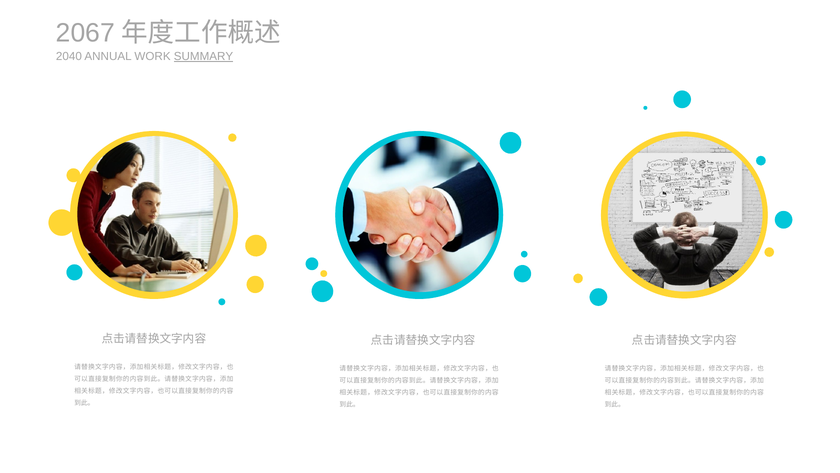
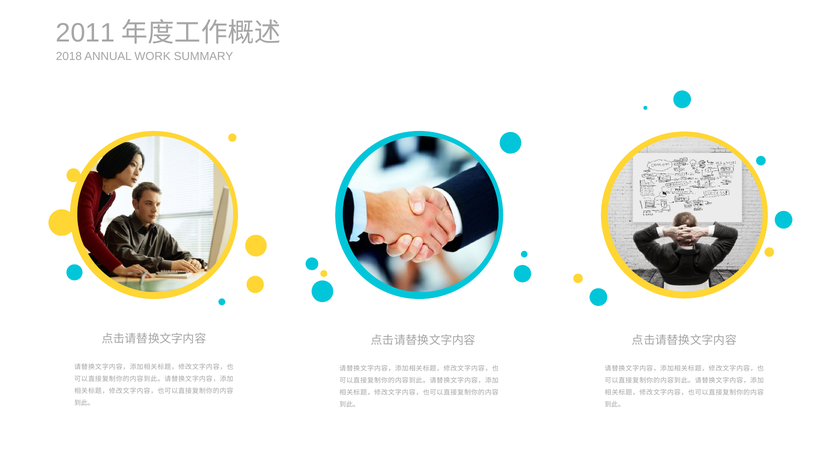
2067: 2067 -> 2011
2040: 2040 -> 2018
SUMMARY underline: present -> none
